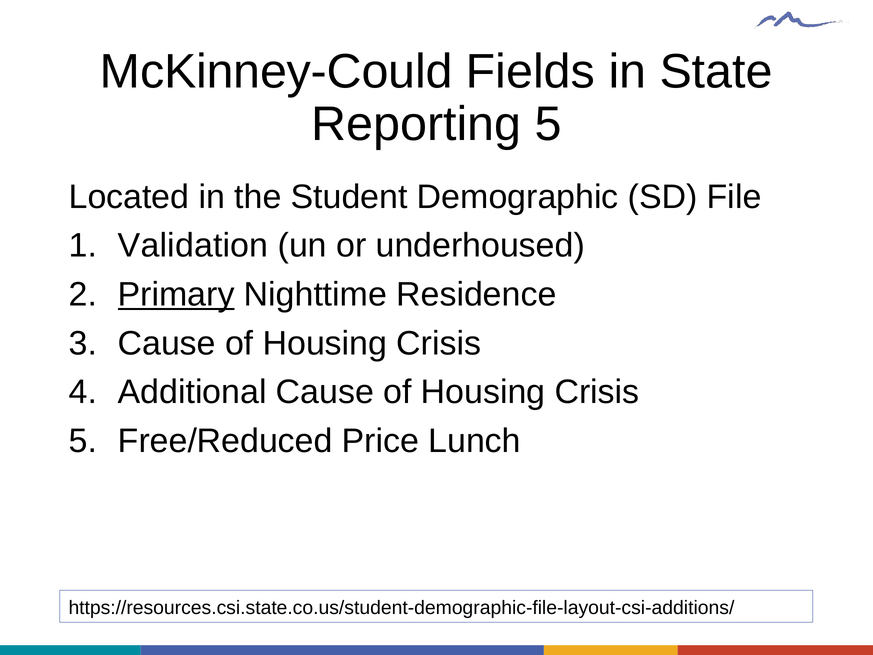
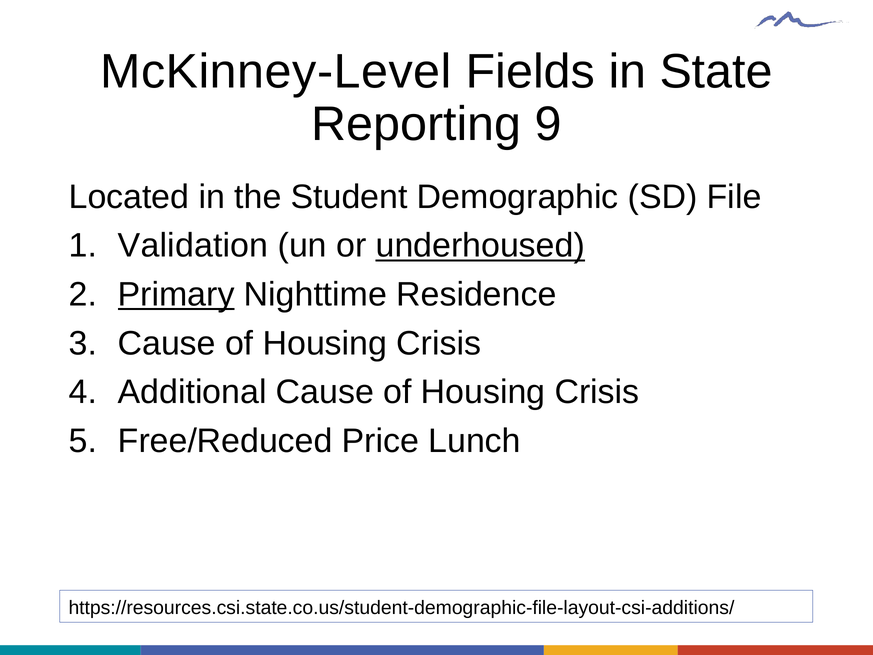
McKinney-Could: McKinney-Could -> McKinney-Level
Reporting 5: 5 -> 9
underhoused underline: none -> present
